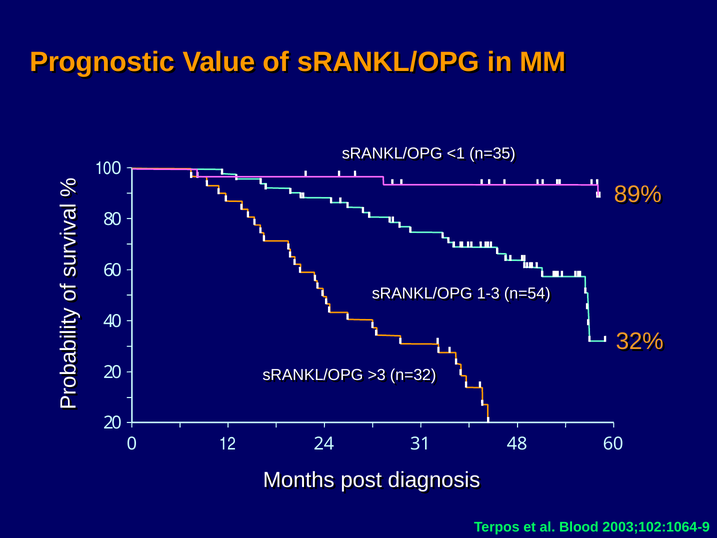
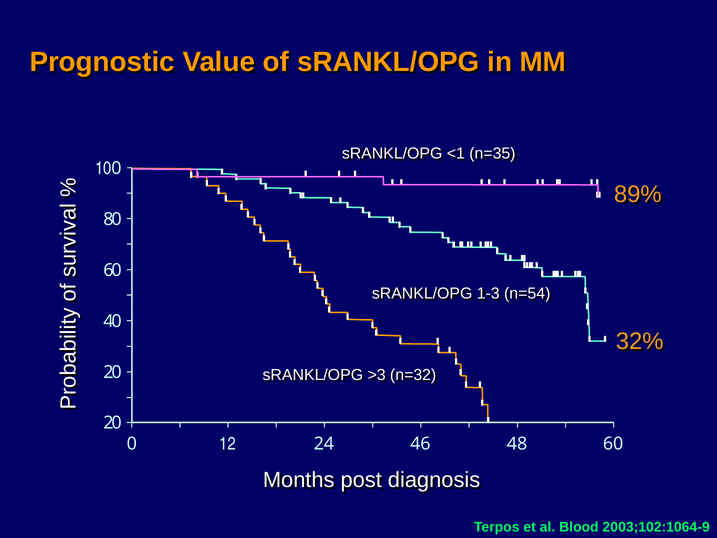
31: 31 -> 46
